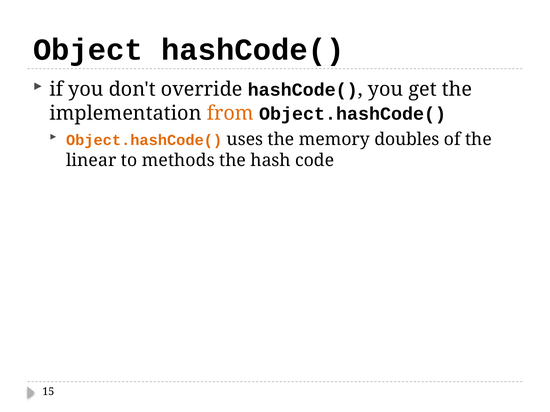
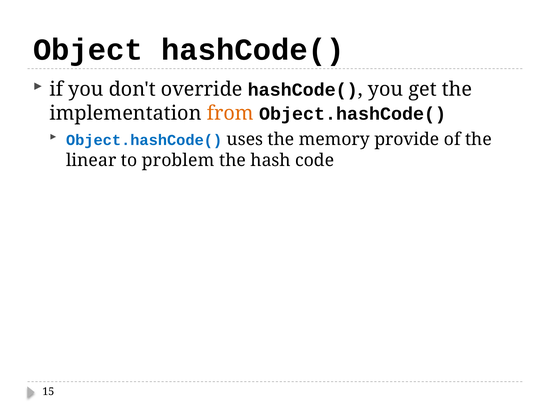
Object.hashCode( at (144, 140) colour: orange -> blue
doubles: doubles -> provide
methods: methods -> problem
